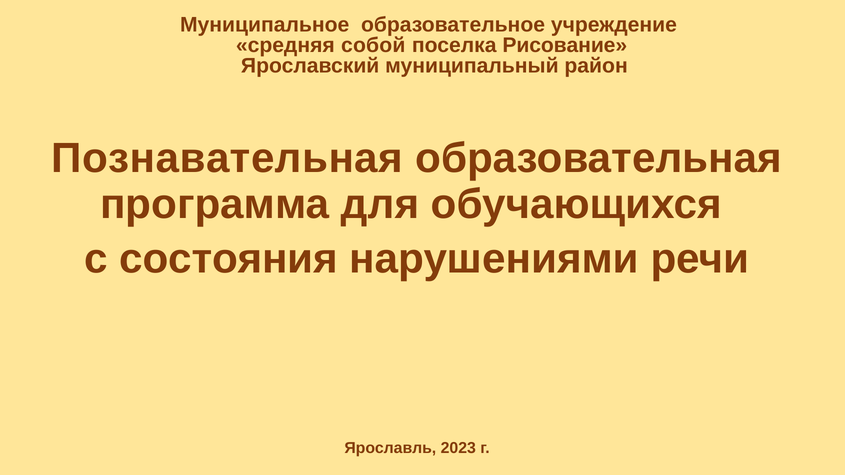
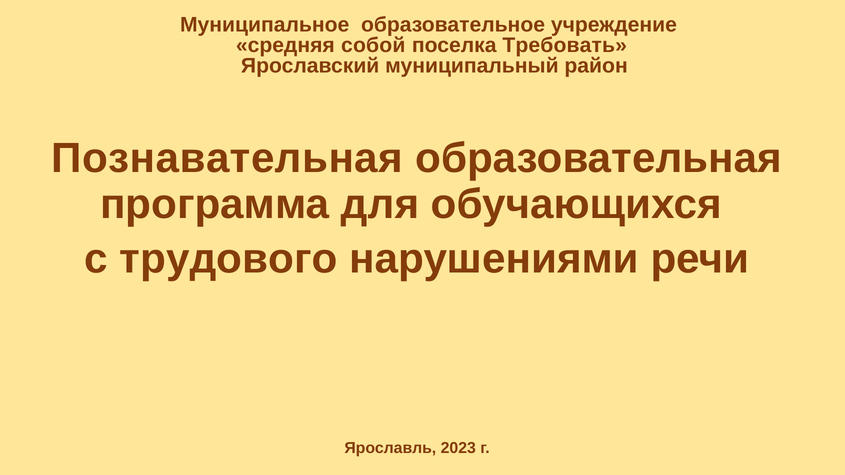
Рисование: Рисование -> Требовать
состояния: состояния -> трудового
